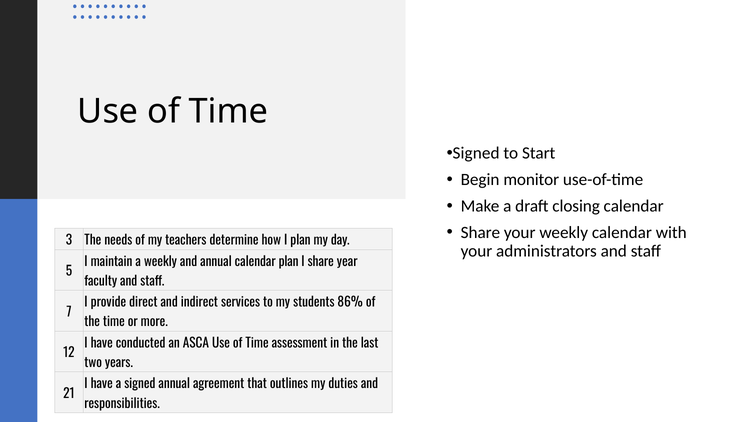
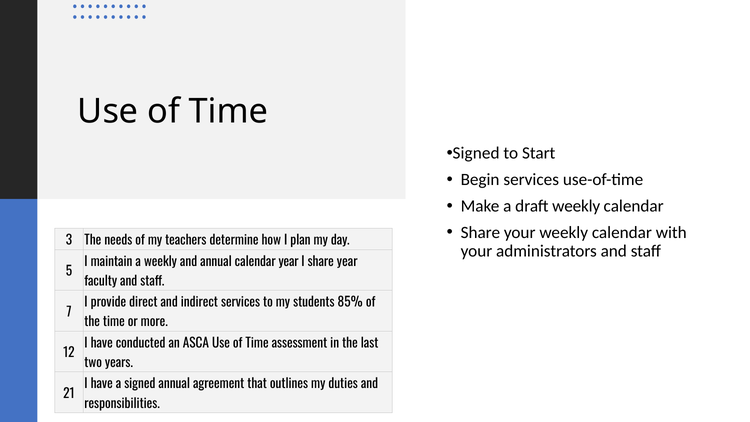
Begin monitor: monitor -> services
draft closing: closing -> weekly
calendar plan: plan -> year
86%: 86% -> 85%
